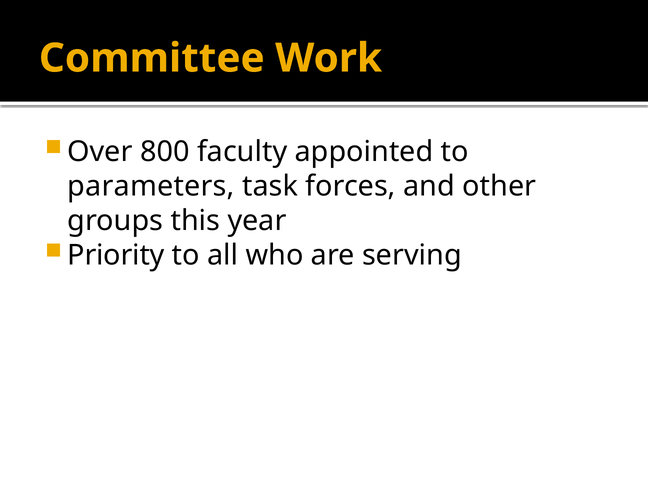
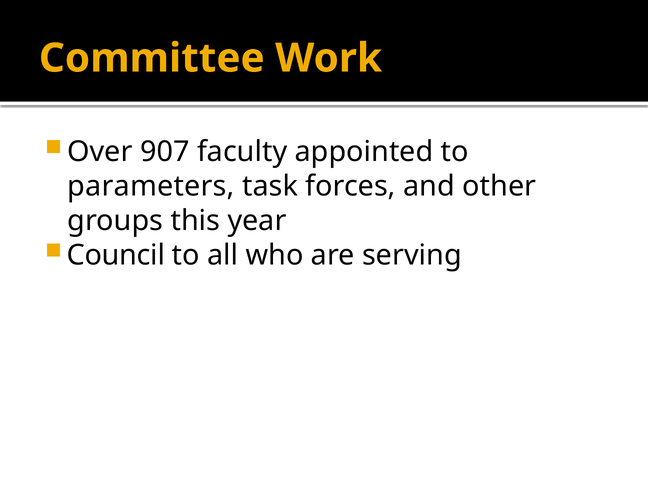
800: 800 -> 907
Priority: Priority -> Council
